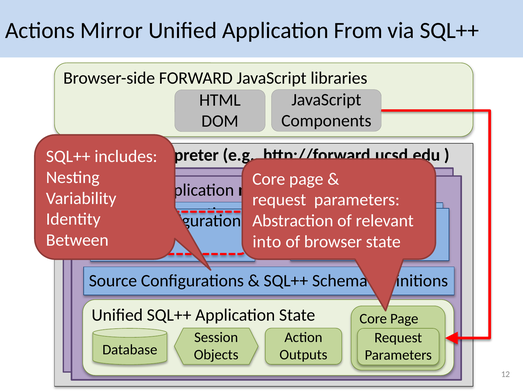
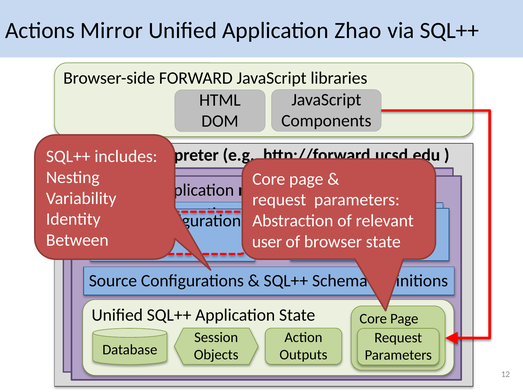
From: From -> Zhao
into: into -> user
